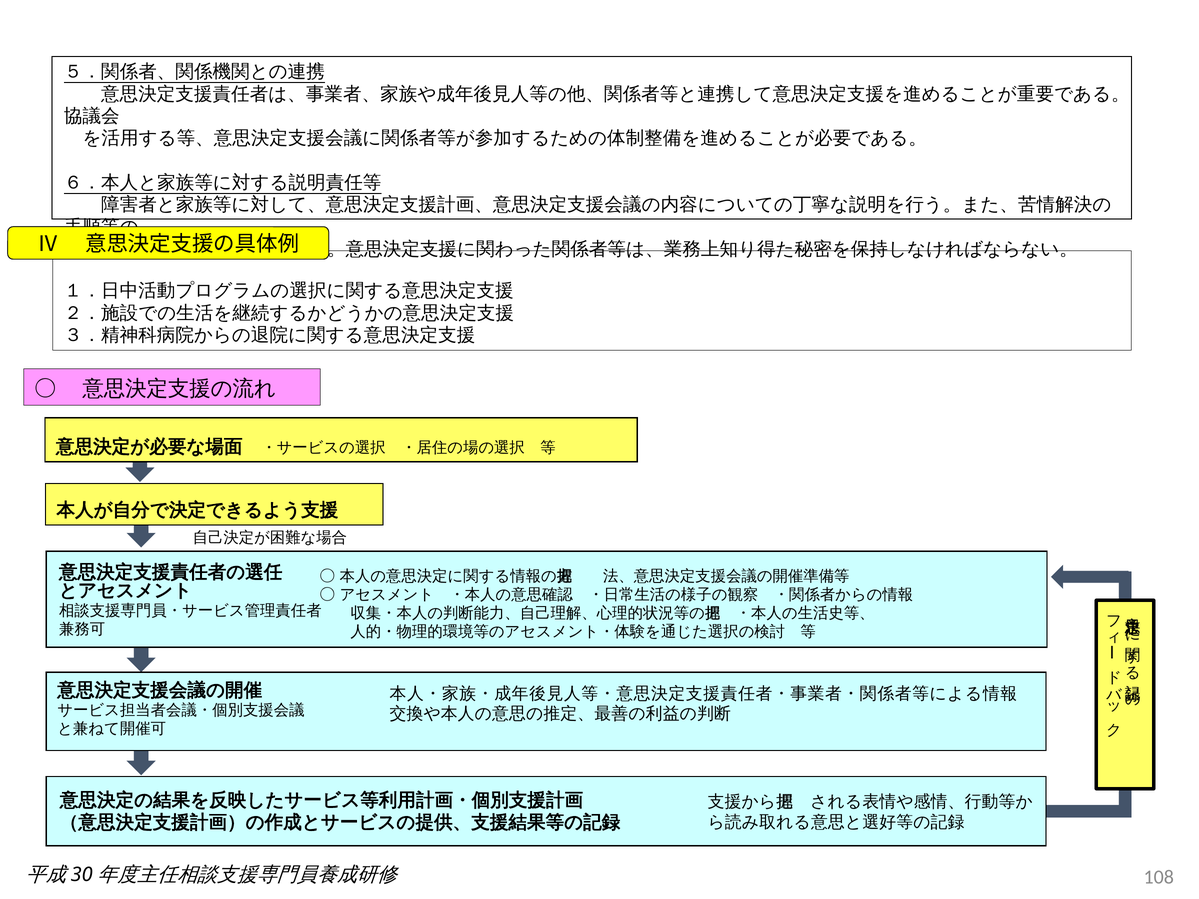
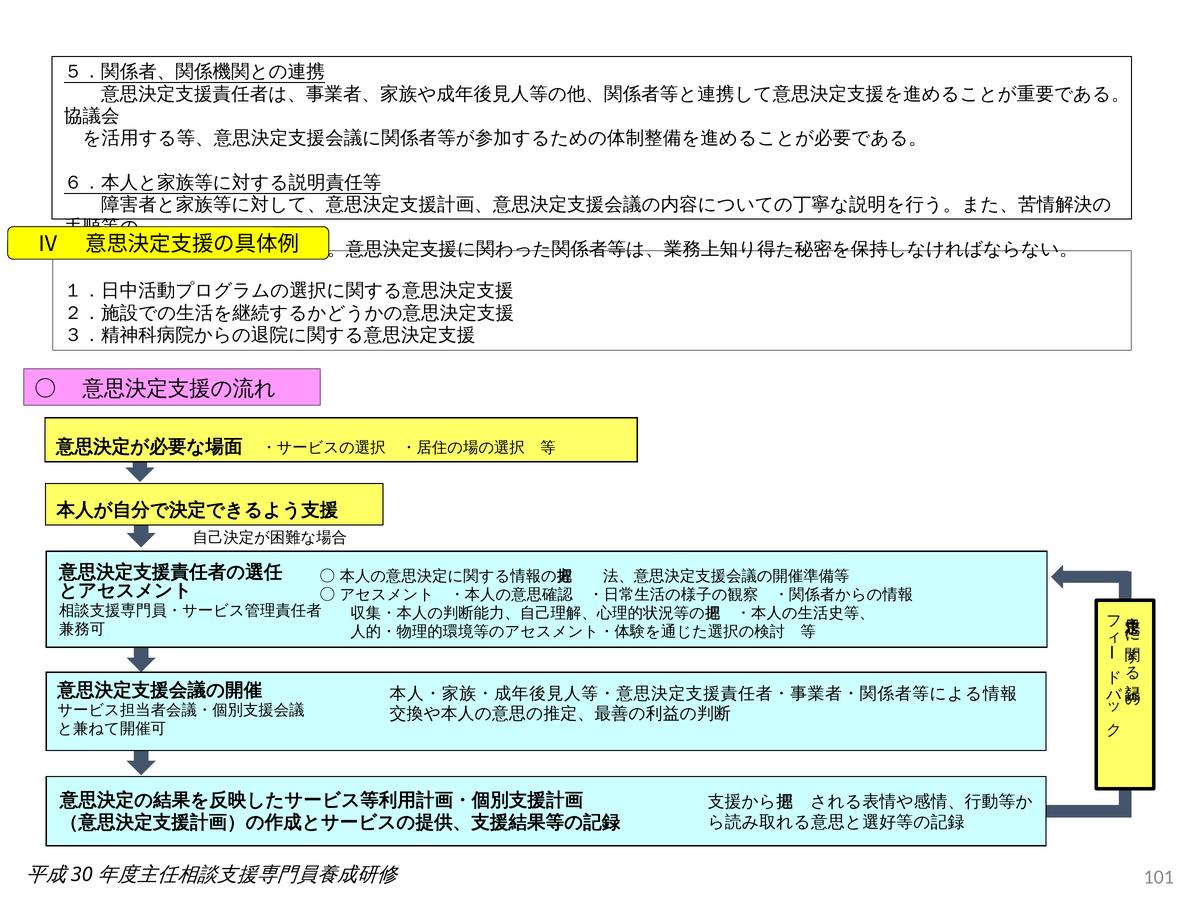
108: 108 -> 101
